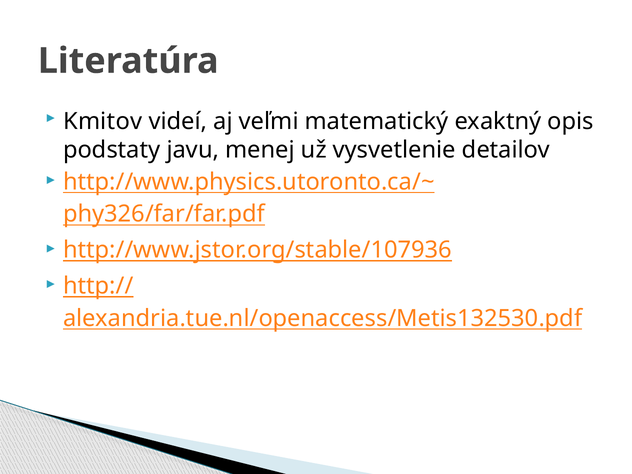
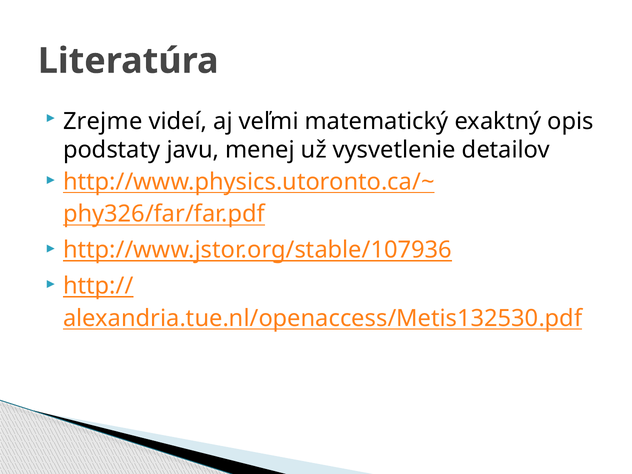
Kmitov: Kmitov -> Zrejme
